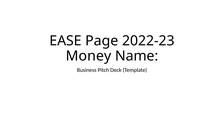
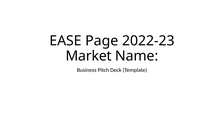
Money: Money -> Market
